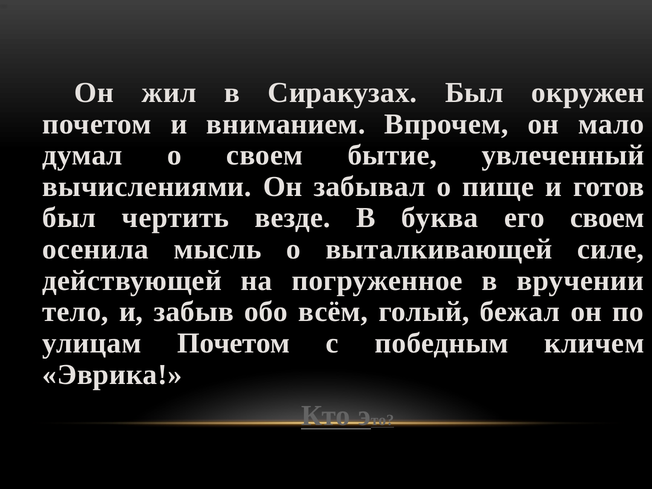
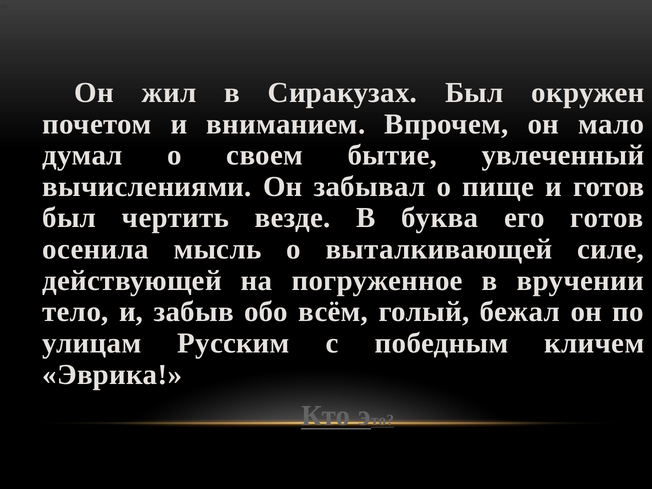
его своем: своем -> готов
улицам Почетом: Почетом -> Русским
